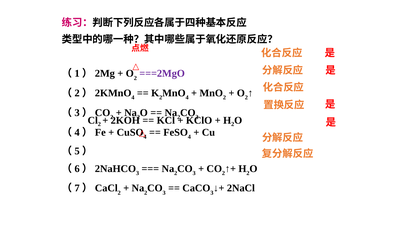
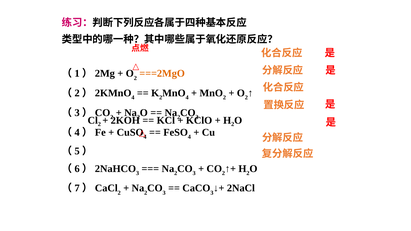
===2MgO colour: purple -> orange
